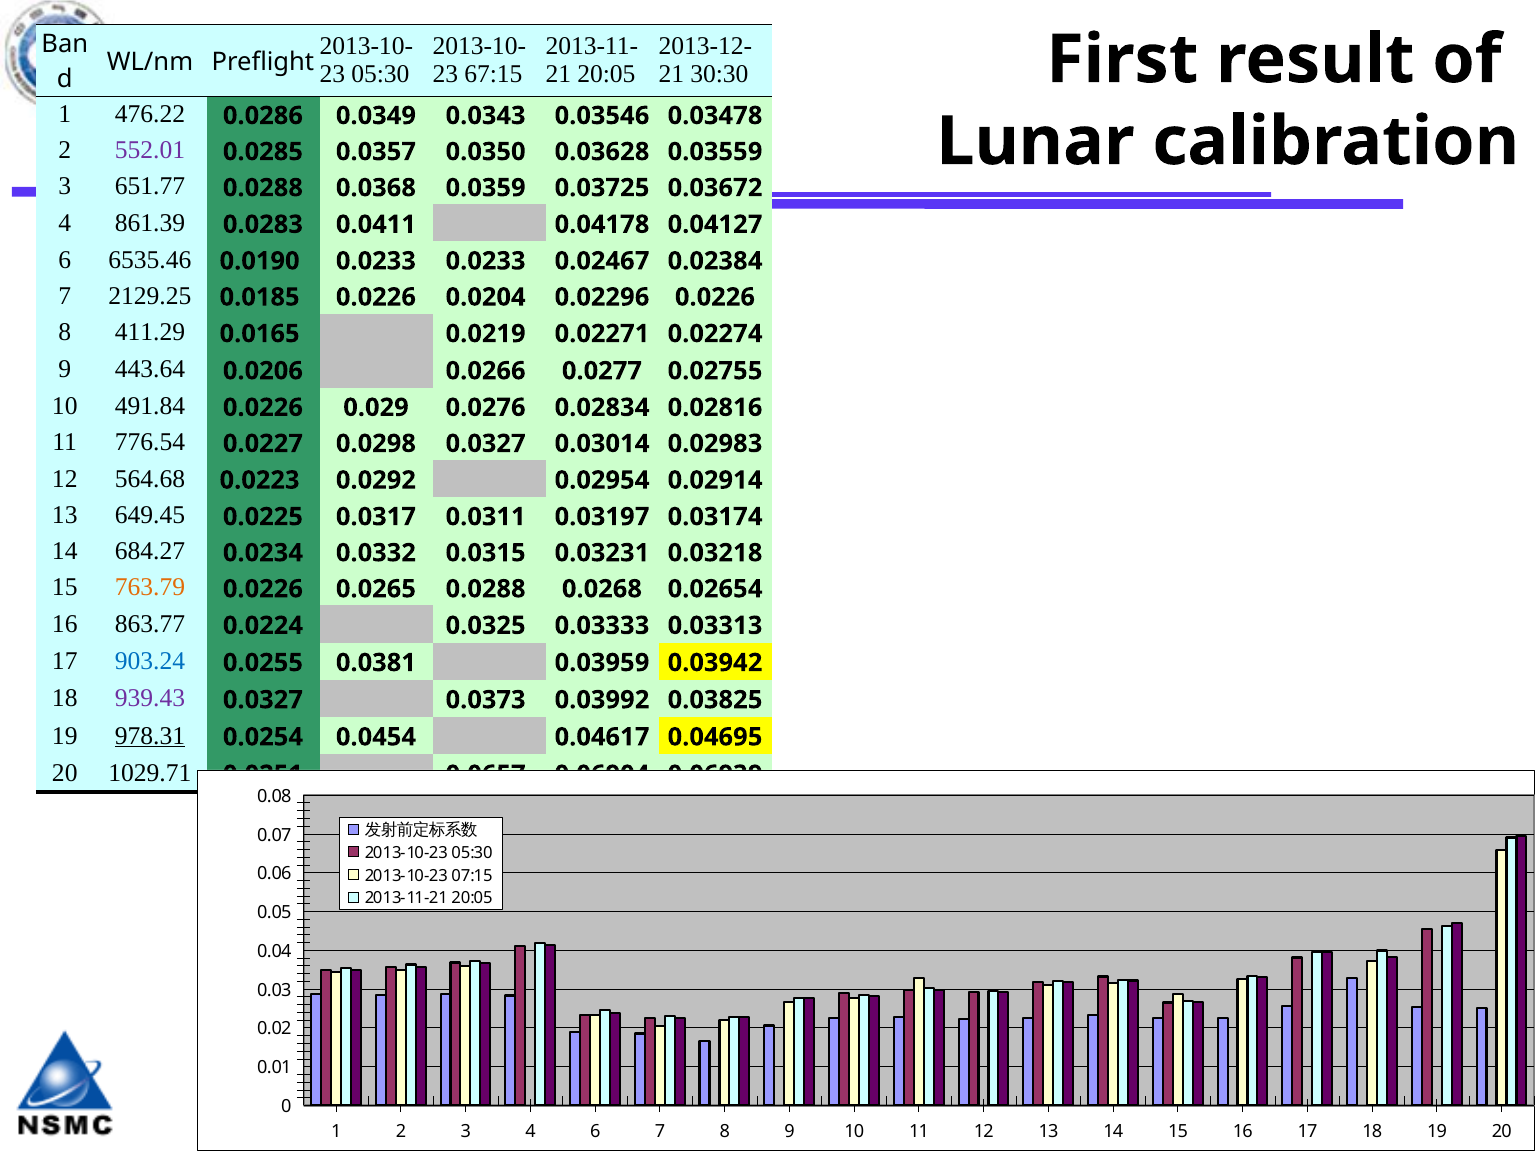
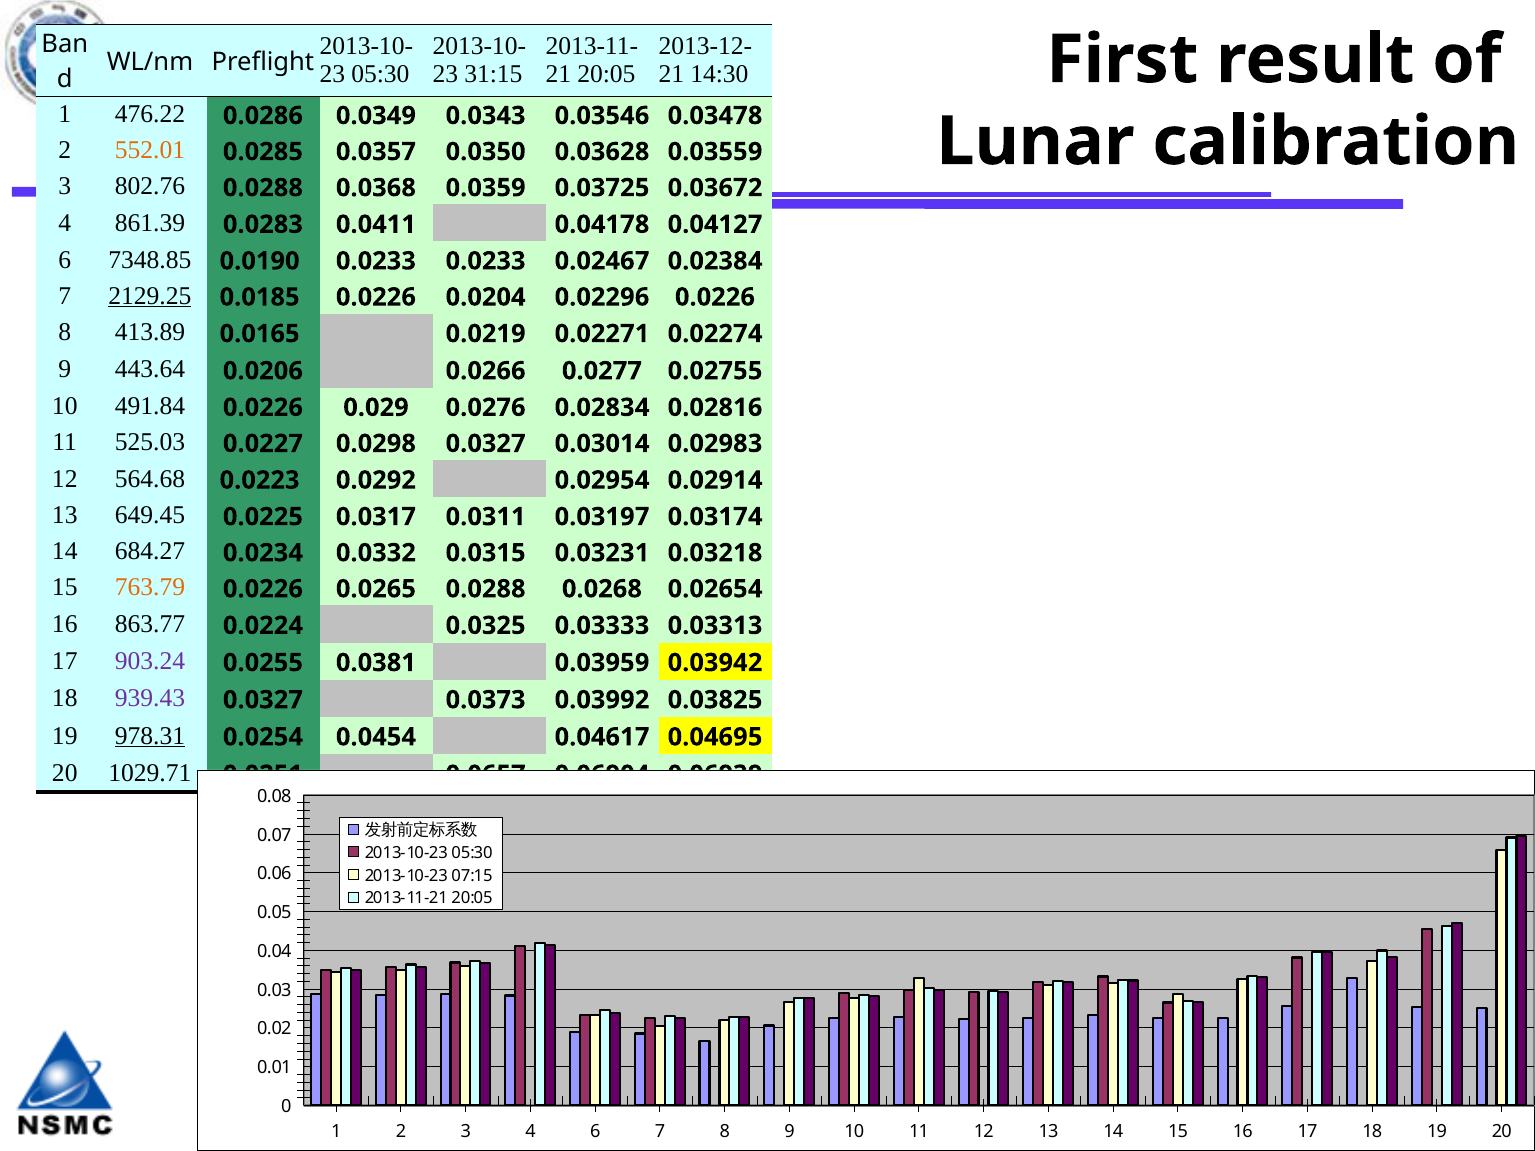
67:15: 67:15 -> 31:15
30:30: 30:30 -> 14:30
552.01 colour: purple -> orange
651.77: 651.77 -> 802.76
6535.46: 6535.46 -> 7348.85
2129.25 underline: none -> present
411.29: 411.29 -> 413.89
776.54: 776.54 -> 525.03
903.24 colour: blue -> purple
